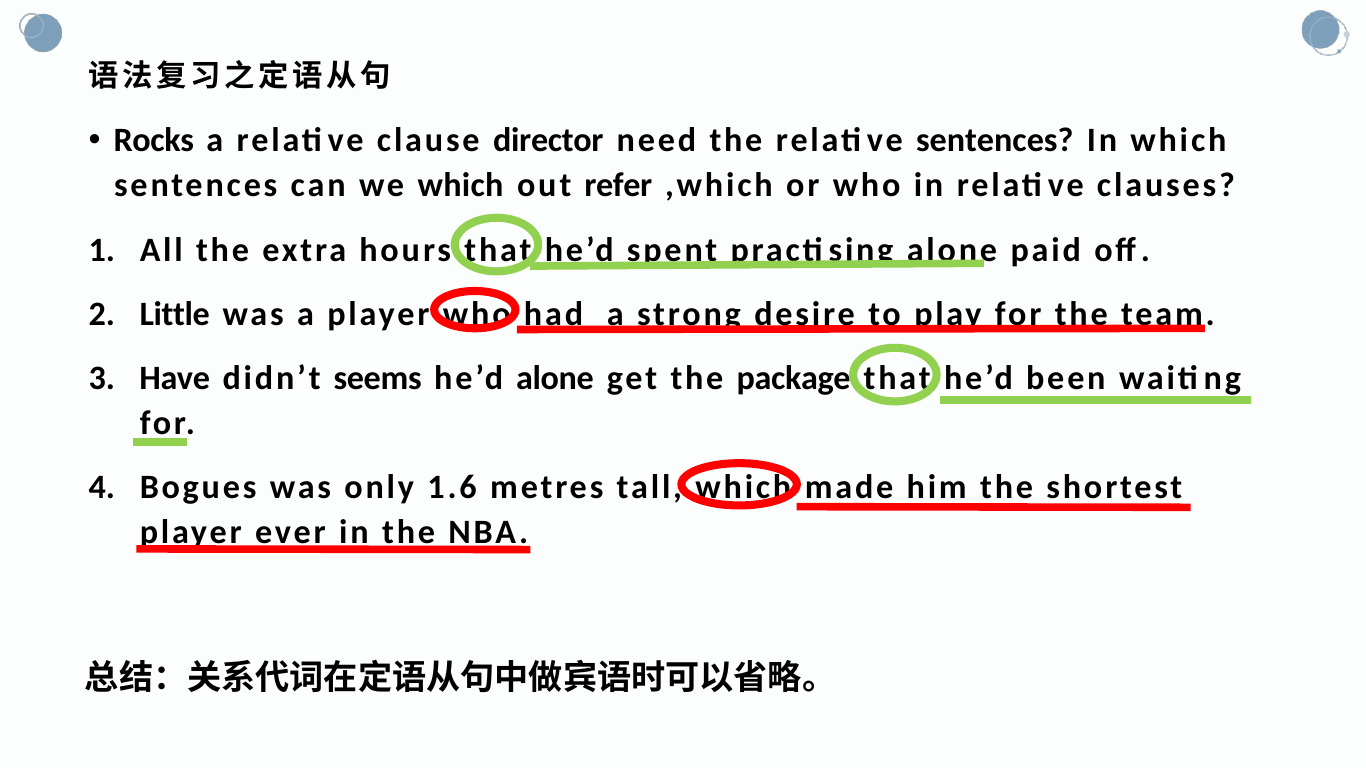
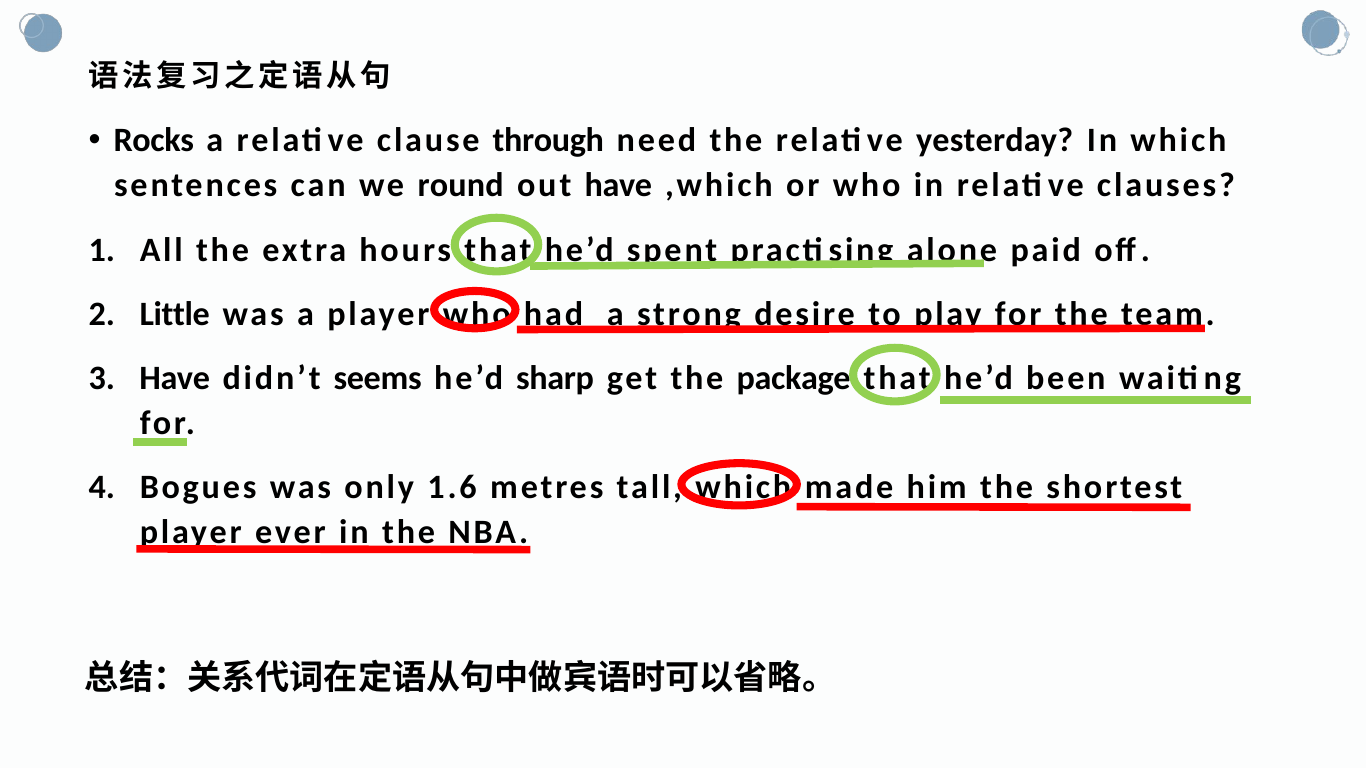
director: director -> through
relative sentences: sentences -> yesterday
we which: which -> round
out refer: refer -> have
he’d alone: alone -> sharp
